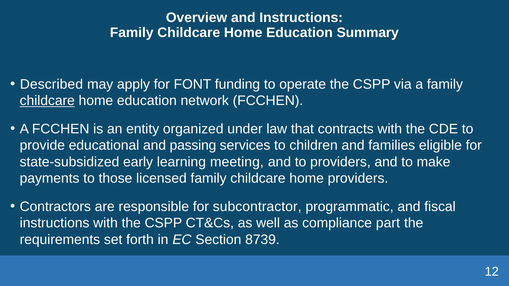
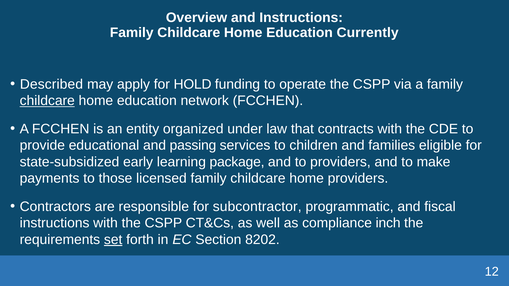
Summary: Summary -> Currently
FONT: FONT -> HOLD
meeting: meeting -> package
part: part -> inch
set underline: none -> present
8739: 8739 -> 8202
